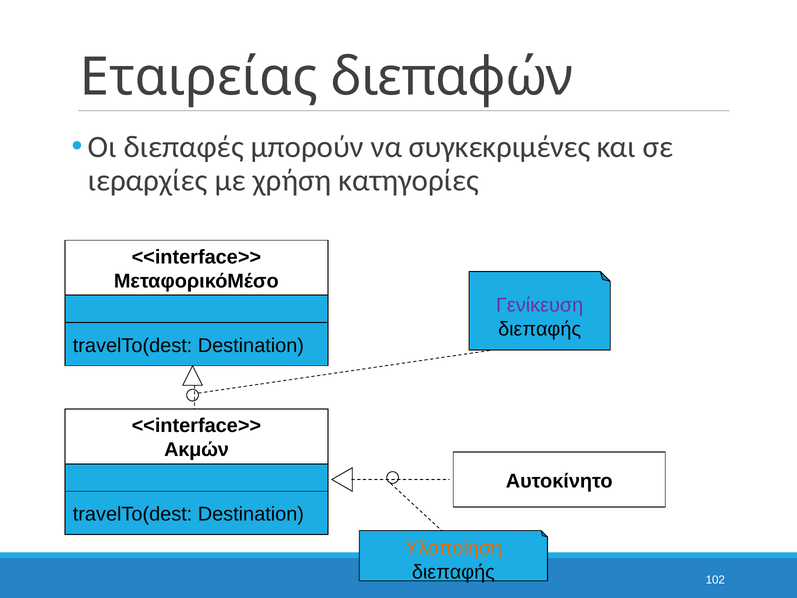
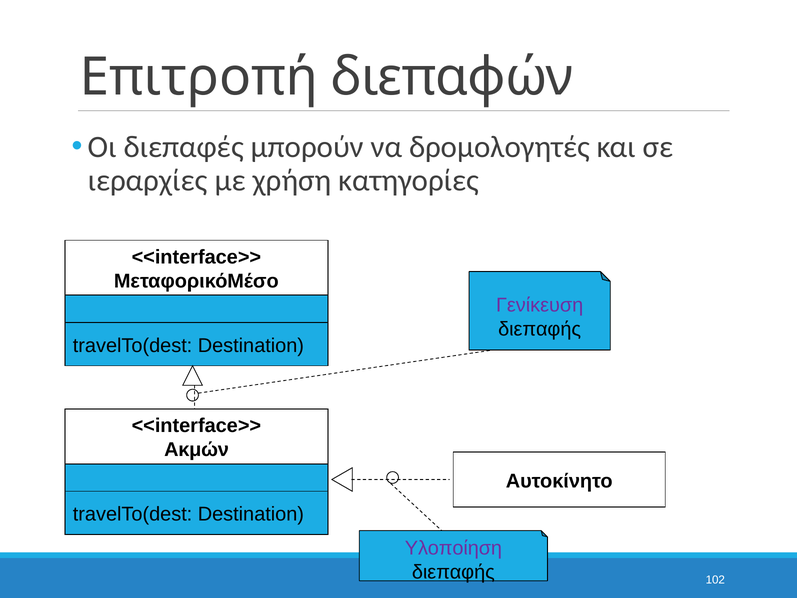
Εταιρείας: Εταιρείας -> Επιτροπή
συγκεκριμένες: συγκεκριμένες -> δρομολογητές
Υλοποίηση colour: orange -> purple
